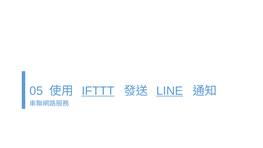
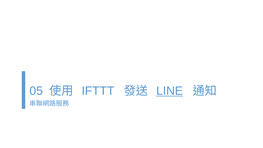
IFTTT underline: present -> none
